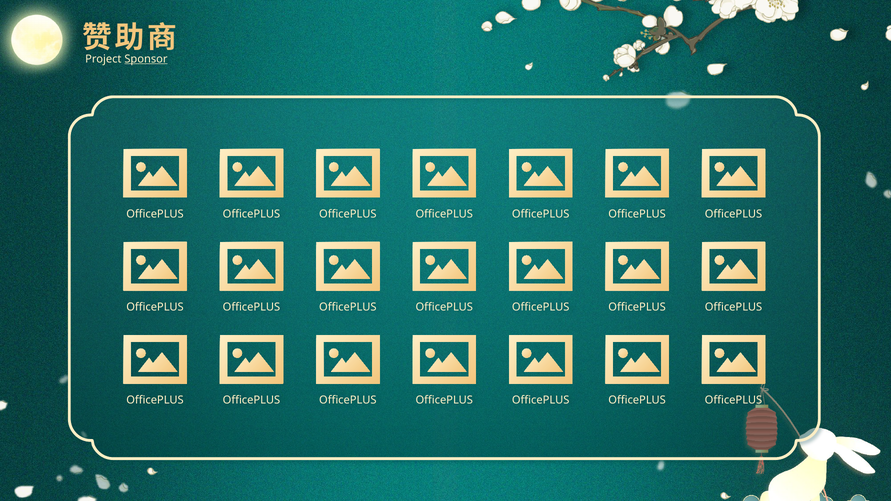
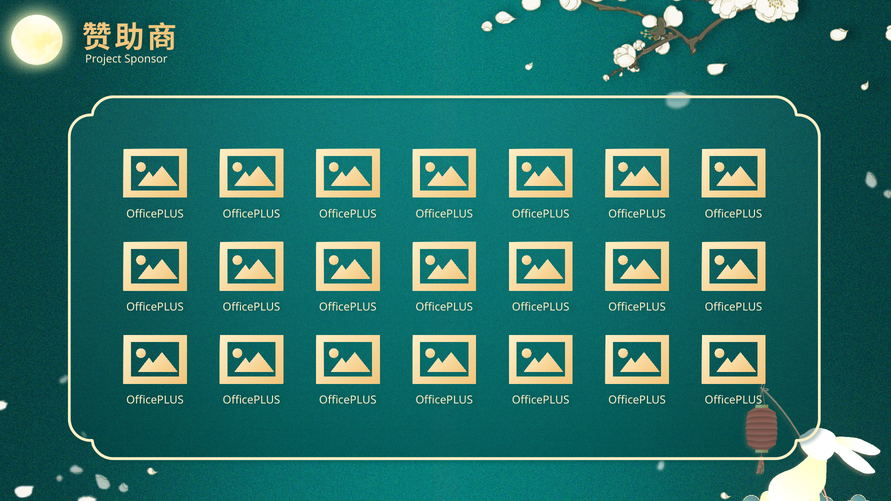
Sponsor underline: present -> none
